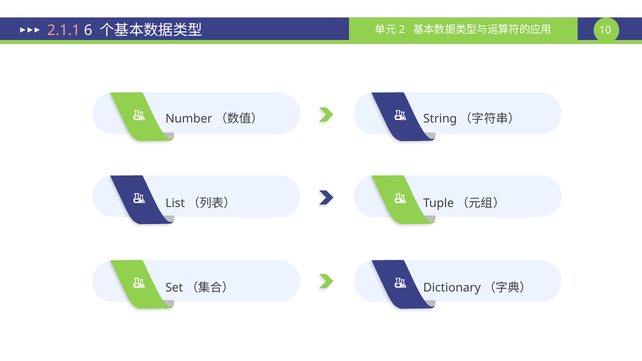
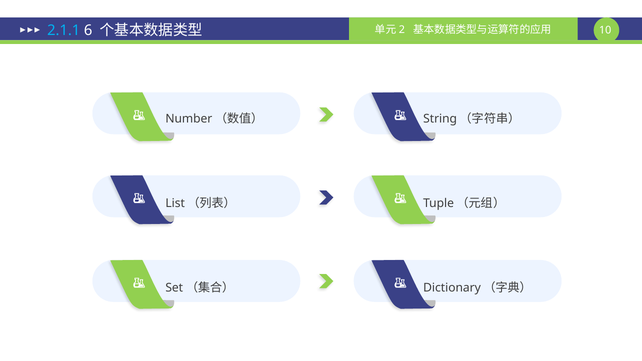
2.1.1 colour: pink -> light blue
